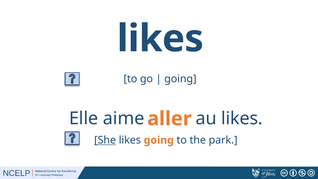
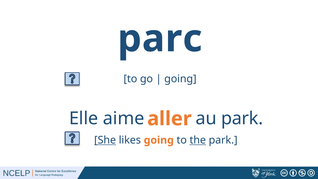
likes at (160, 39): likes -> parc
au likes: likes -> park
the underline: none -> present
